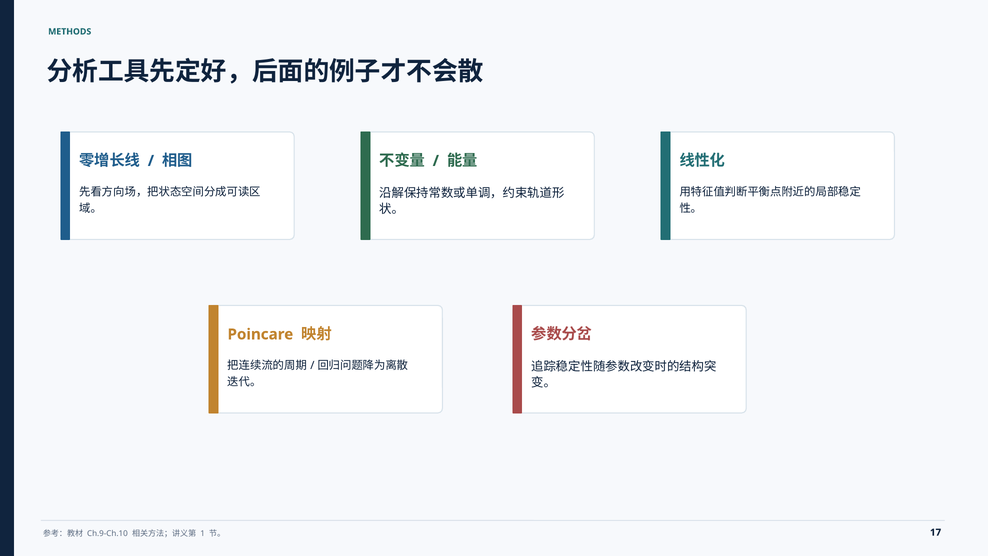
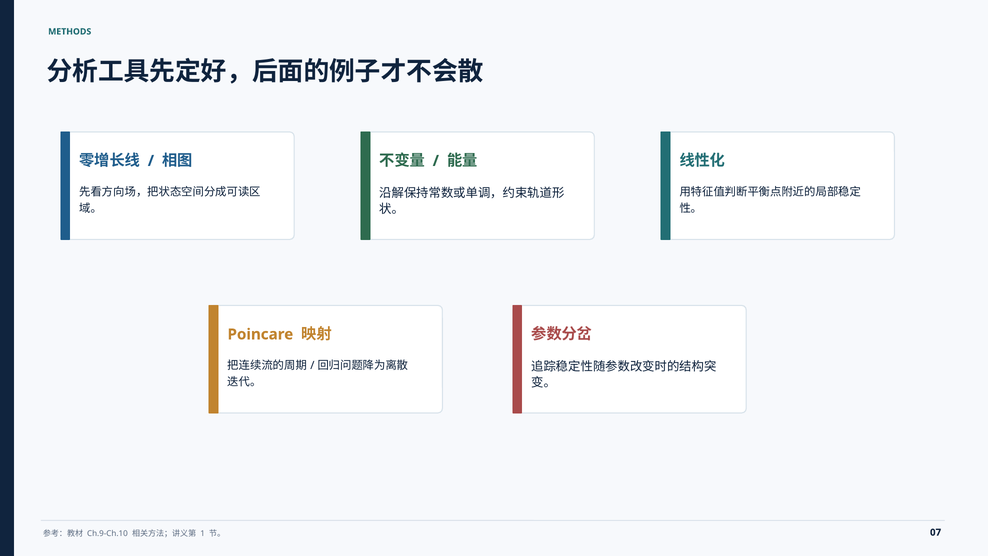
17: 17 -> 07
